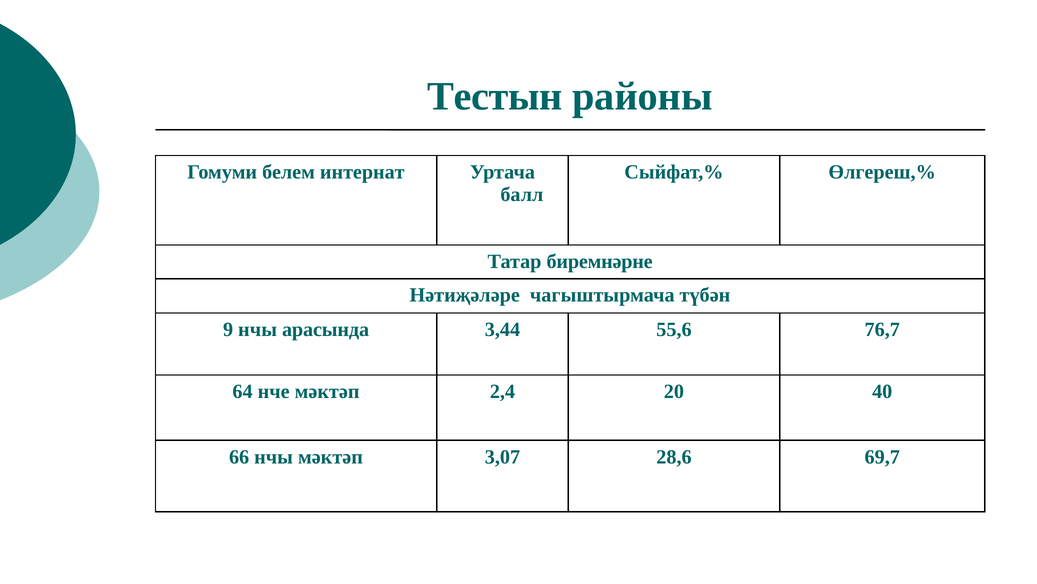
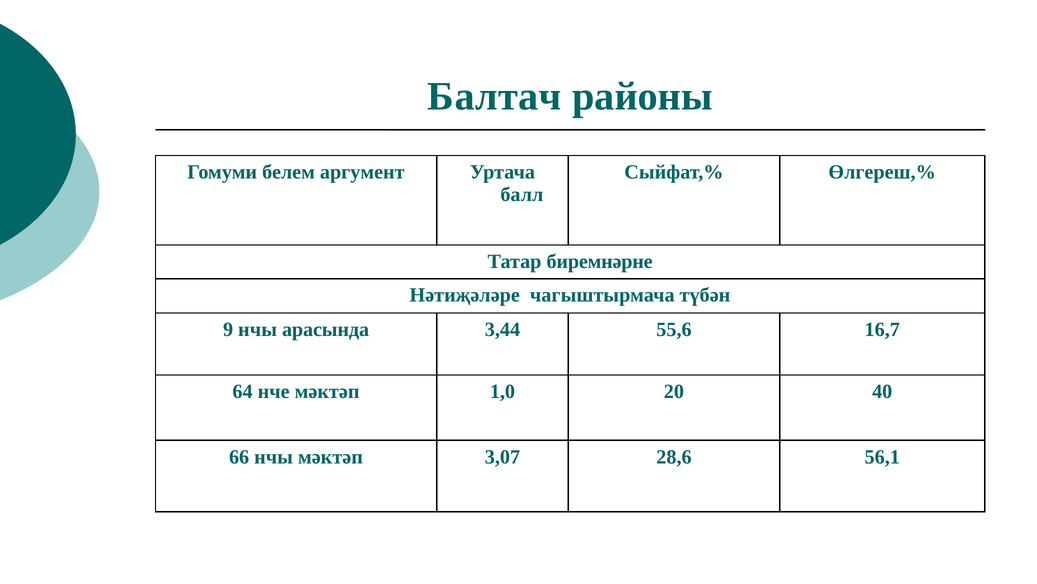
Тестын: Тестын -> Балтач
интернат: интернат -> аргумент
76,7: 76,7 -> 16,7
2,4: 2,4 -> 1,0
69,7: 69,7 -> 56,1
